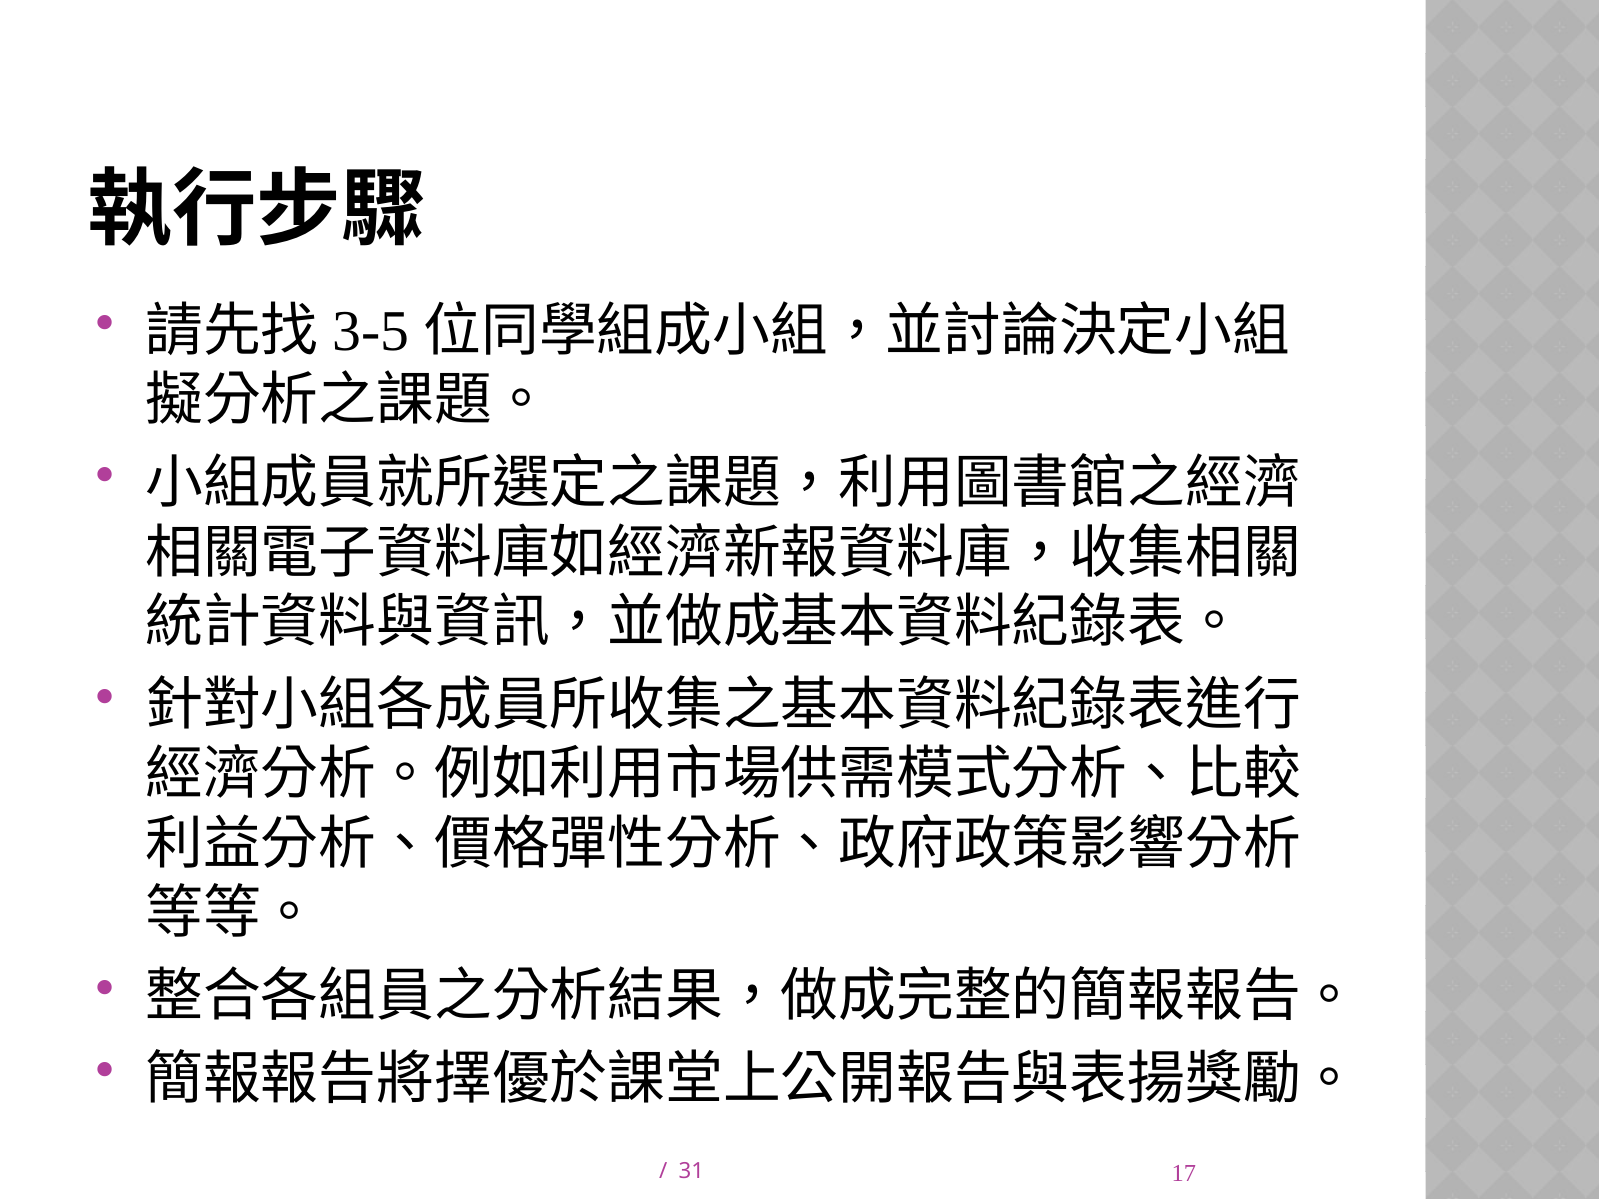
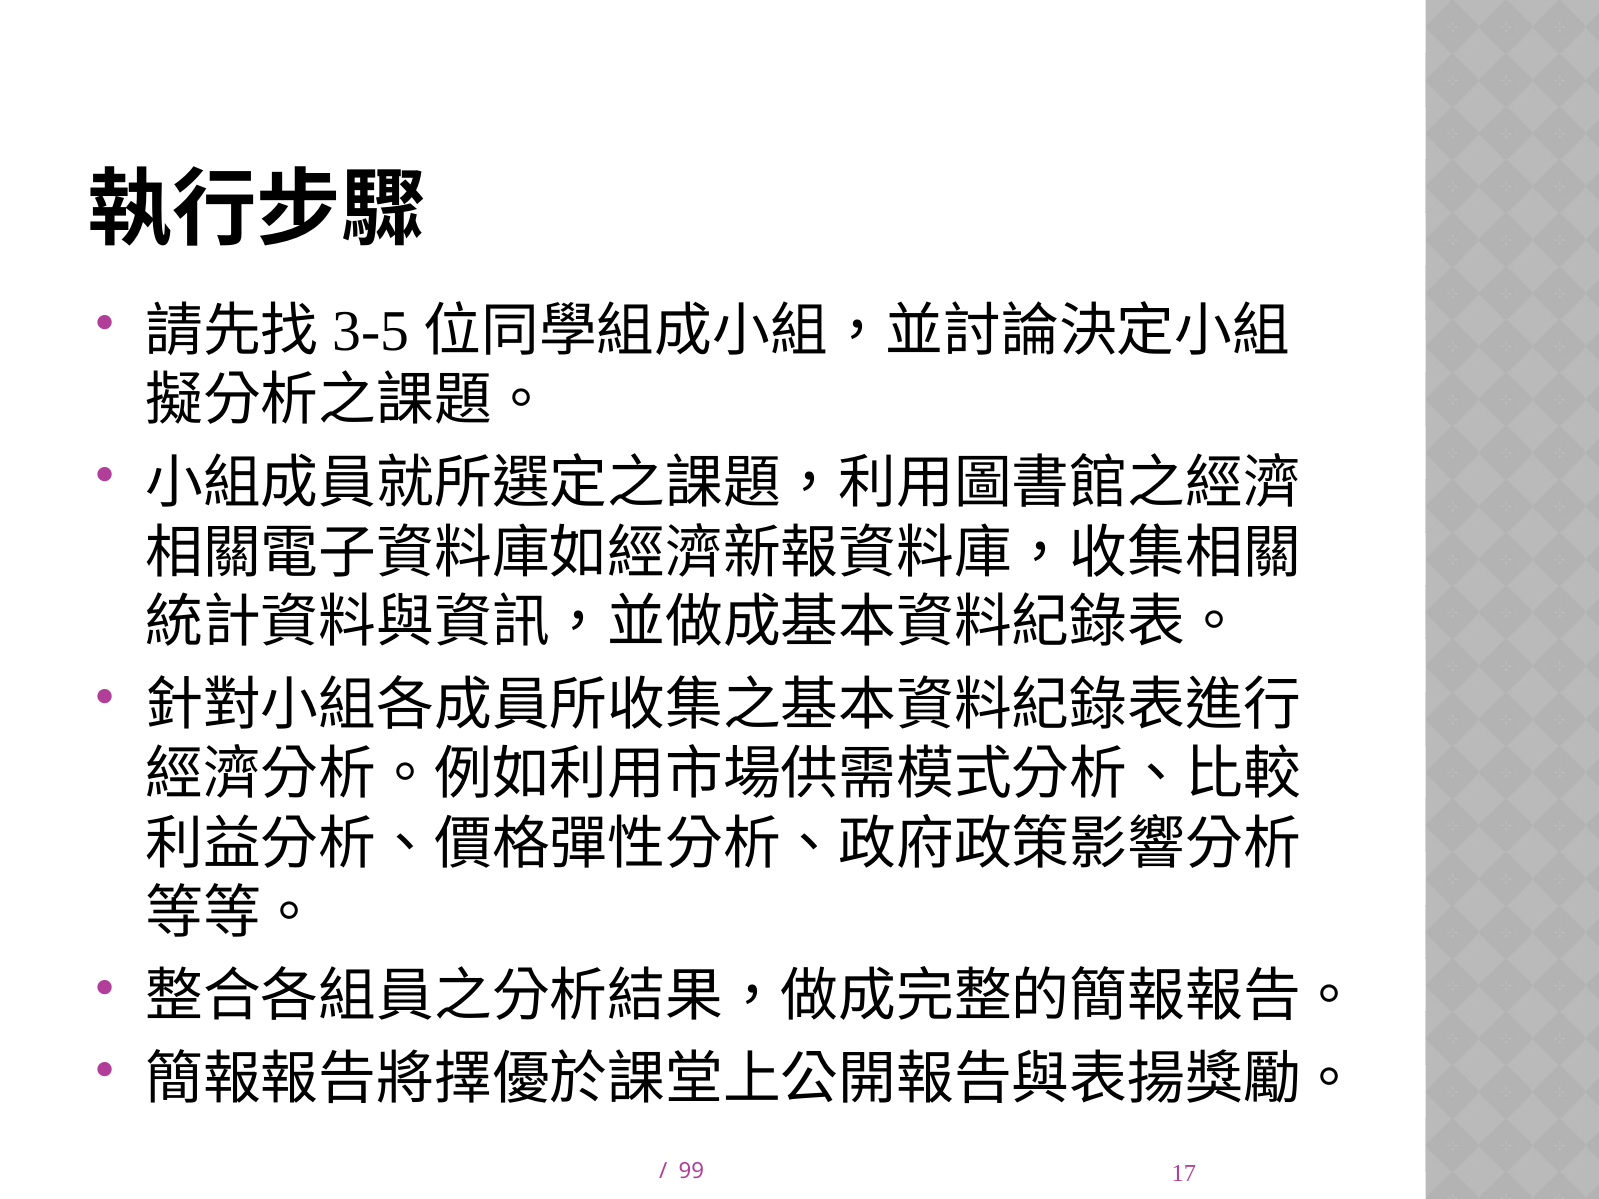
31: 31 -> 99
